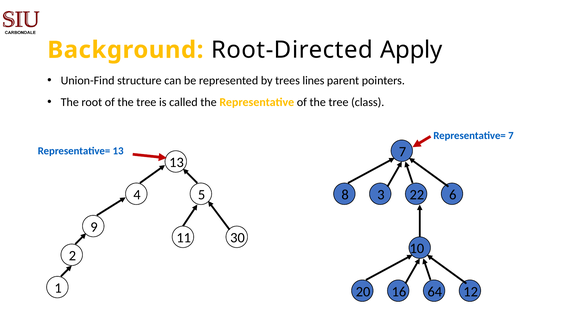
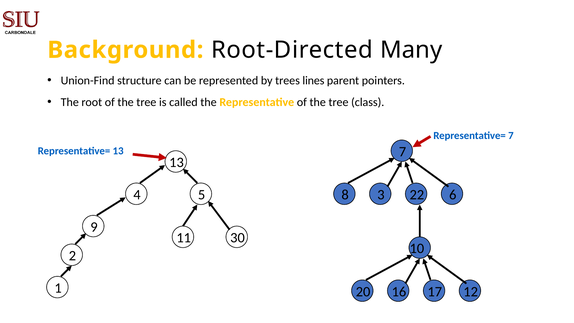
Apply: Apply -> Many
64: 64 -> 17
